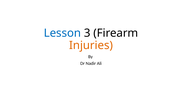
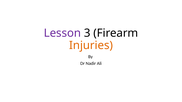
Lesson colour: blue -> purple
